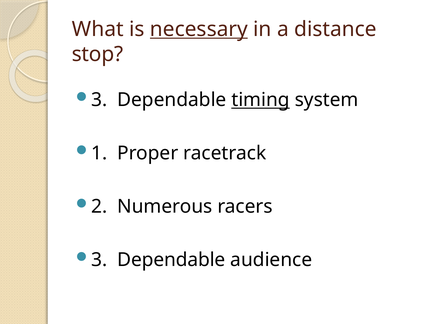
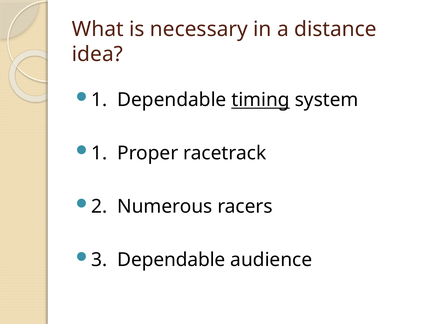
necessary underline: present -> none
stop: stop -> idea
3 at (99, 100): 3 -> 1
